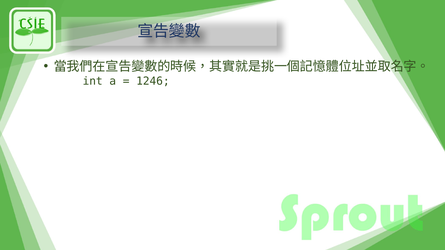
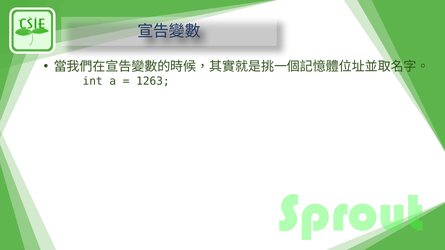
1246: 1246 -> 1263
